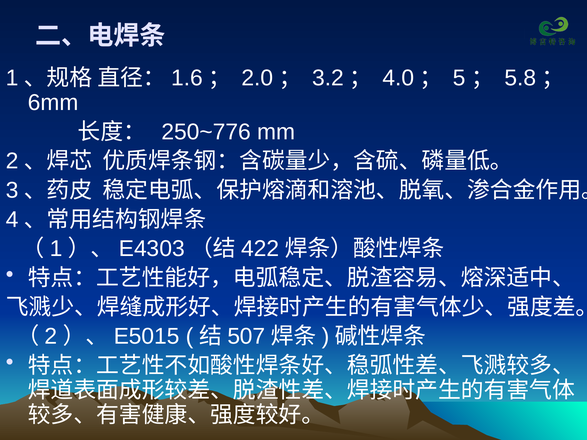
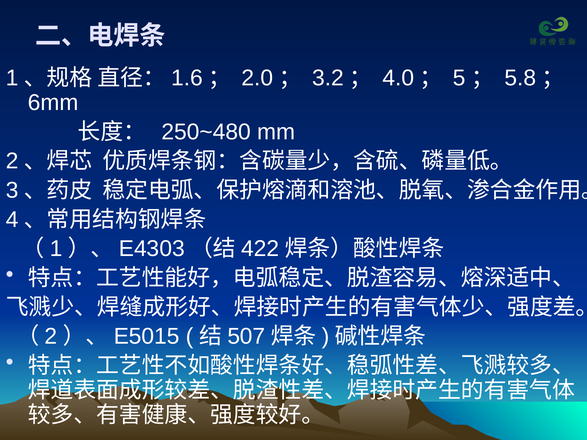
250~776: 250~776 -> 250~480
